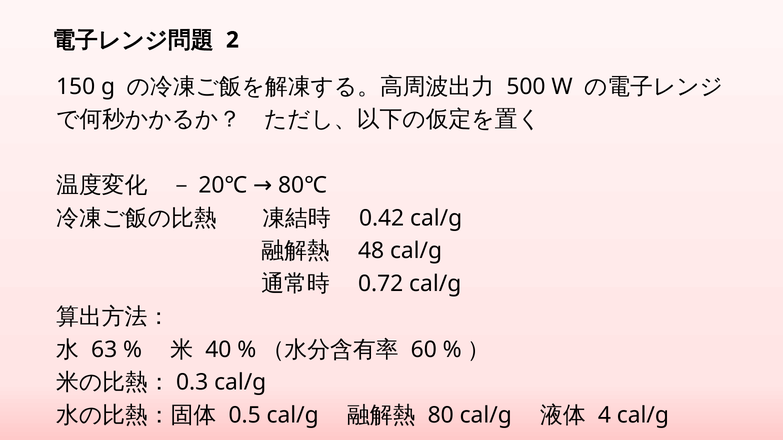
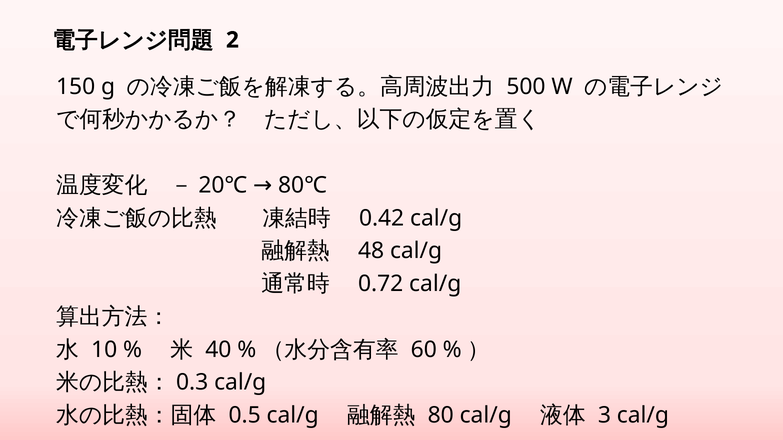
63: 63 -> 10
4: 4 -> 3
